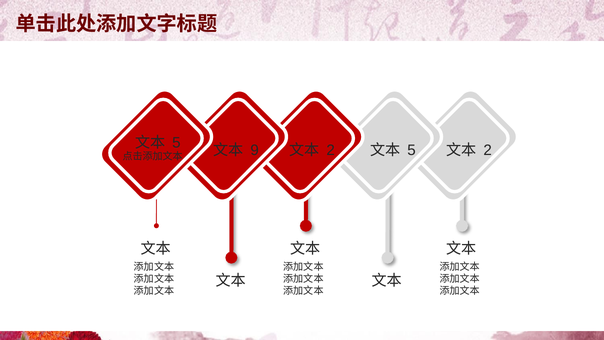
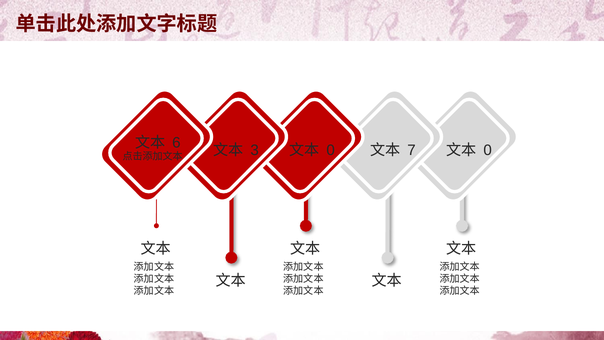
5 at (176, 143): 5 -> 6
9: 9 -> 3
2 at (331, 150): 2 -> 0
5 at (412, 150): 5 -> 7
2 at (488, 150): 2 -> 0
